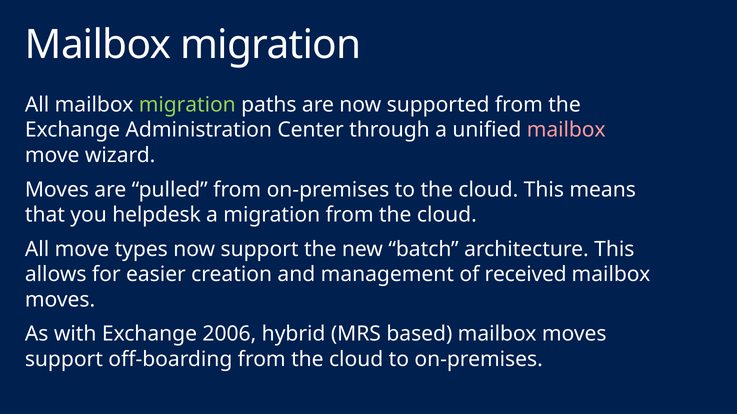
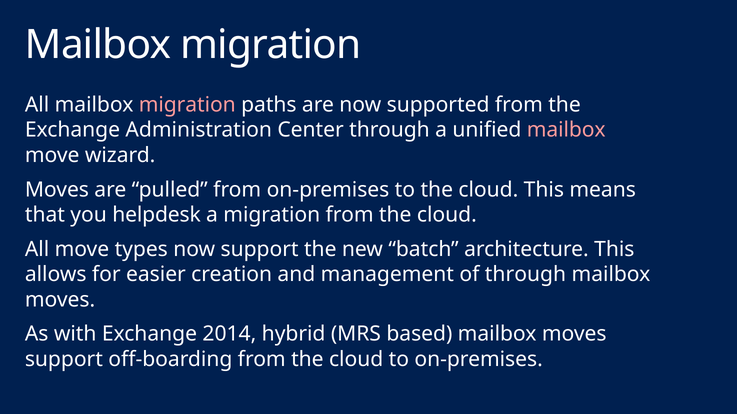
migration at (187, 105) colour: light green -> pink
of received: received -> through
2006: 2006 -> 2014
